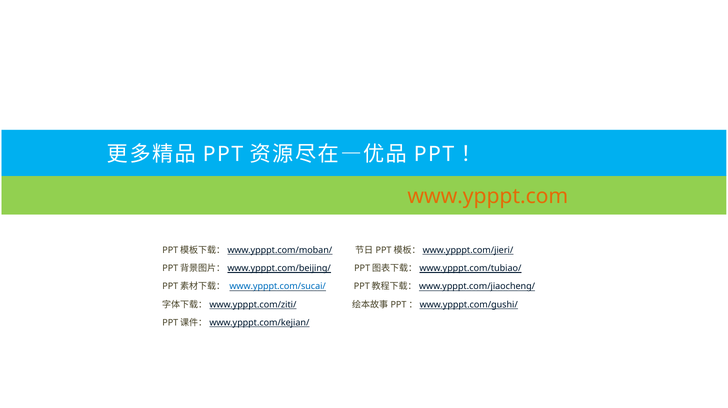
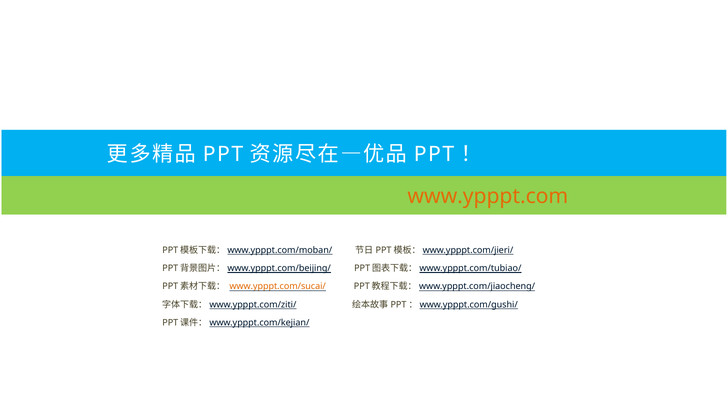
www.ypppt.com/sucai/ colour: blue -> orange
